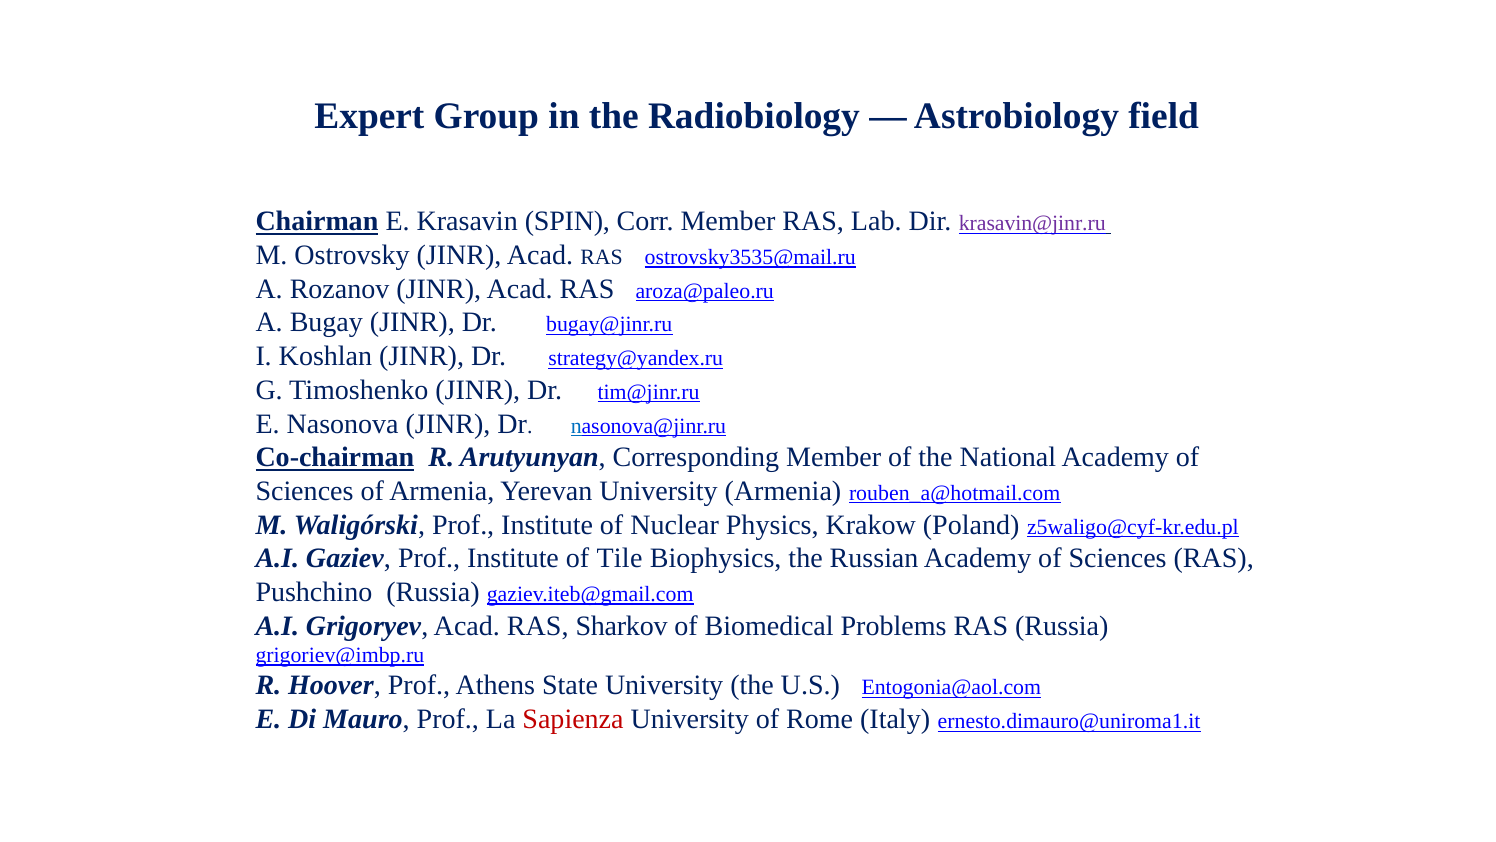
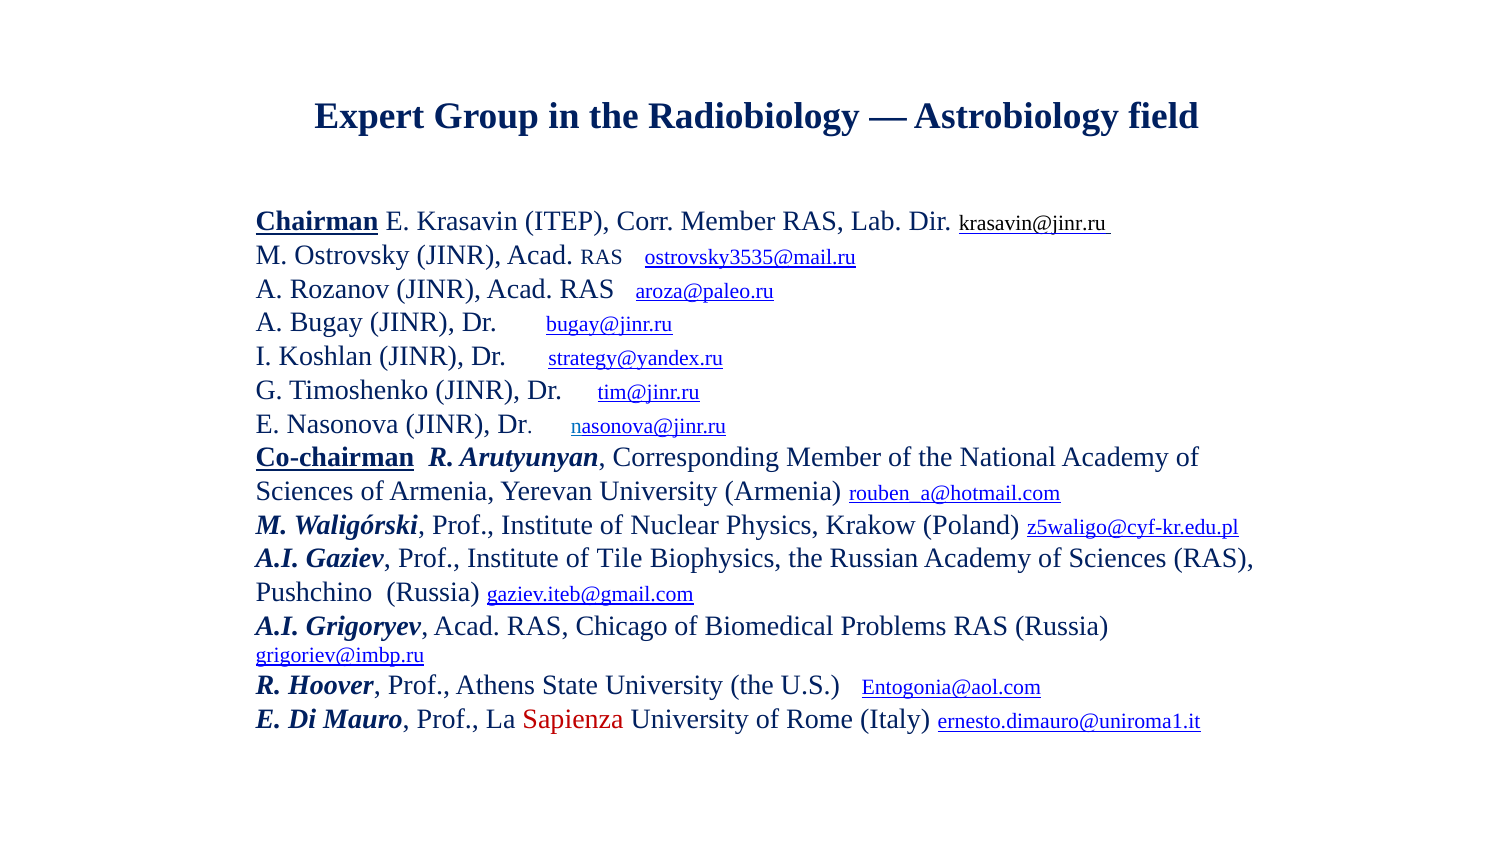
SPIN: SPIN -> ITEP
krasavin@jinr.ru colour: purple -> black
Sharkov: Sharkov -> Chicago
